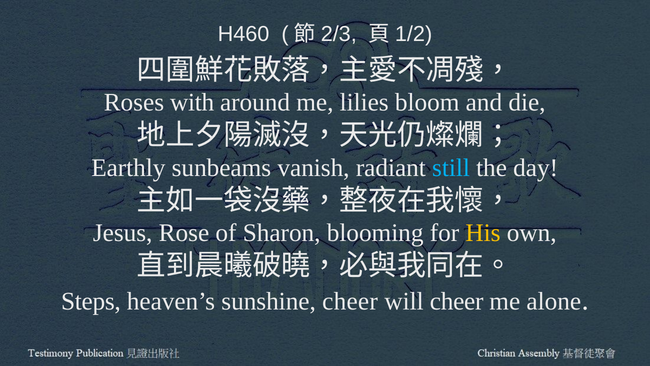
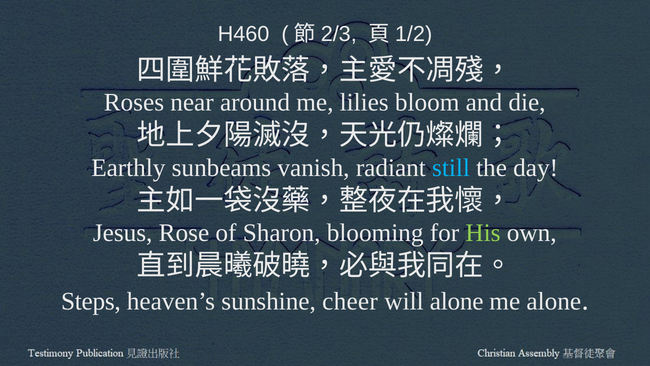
with: with -> near
His colour: yellow -> light green
will cheer: cheer -> alone
